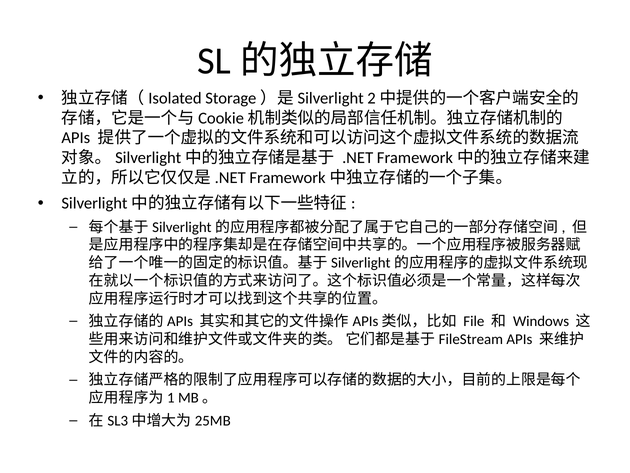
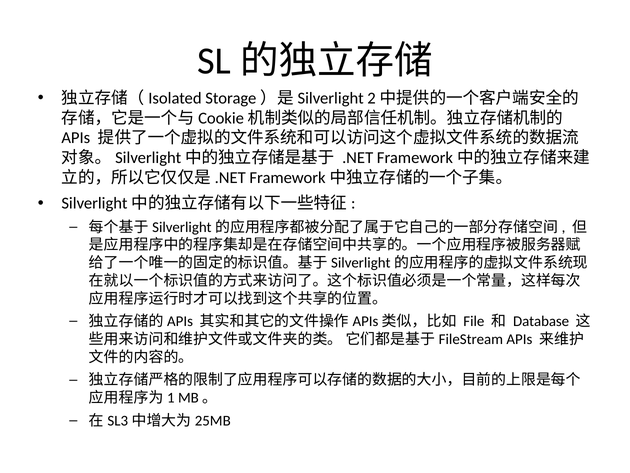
Windows: Windows -> Database
